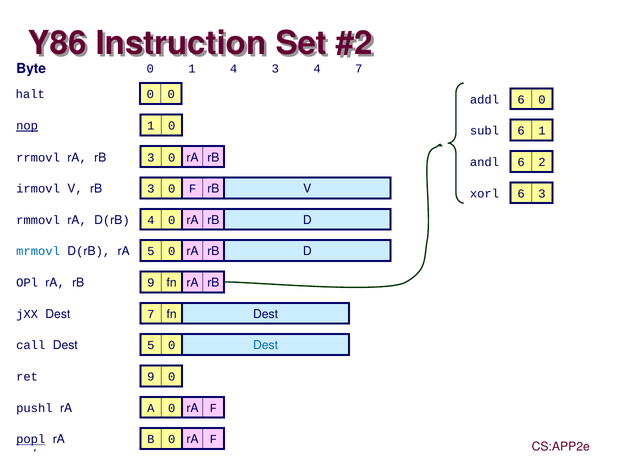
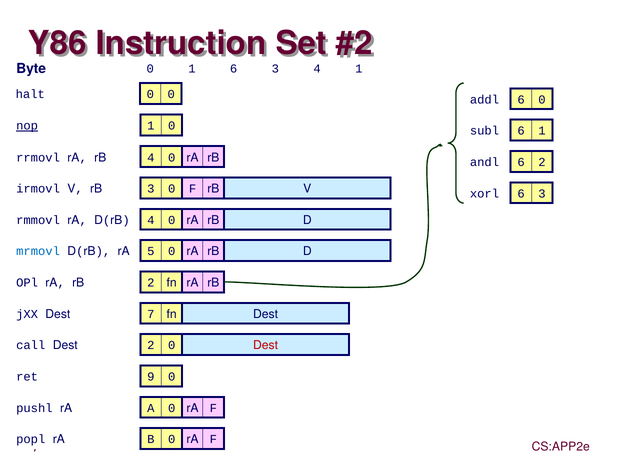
1 4: 4 -> 6
4 7: 7 -> 1
rA rB 3: 3 -> 4
rB 9: 9 -> 2
Dest 5: 5 -> 2
Dest at (266, 345) colour: blue -> red
popl underline: present -> none
